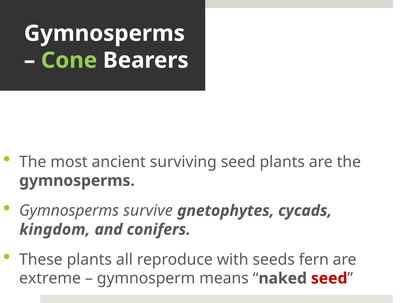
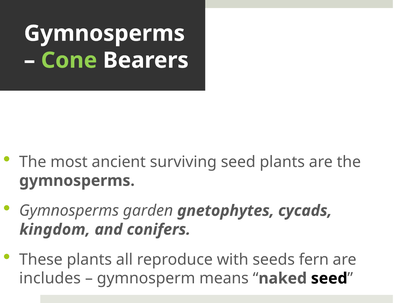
survive: survive -> garden
extreme: extreme -> includes
seed at (329, 278) colour: red -> black
